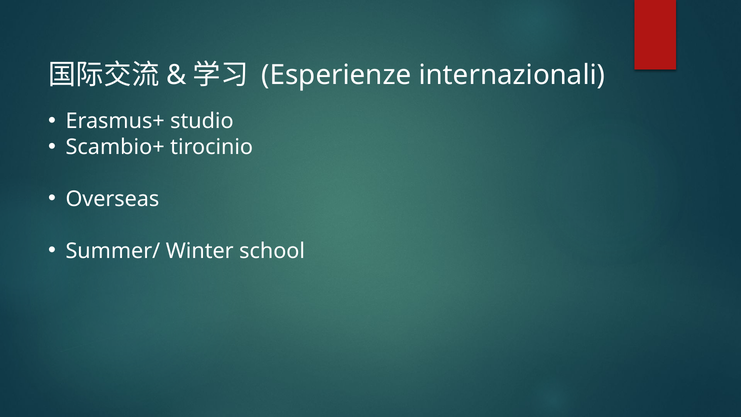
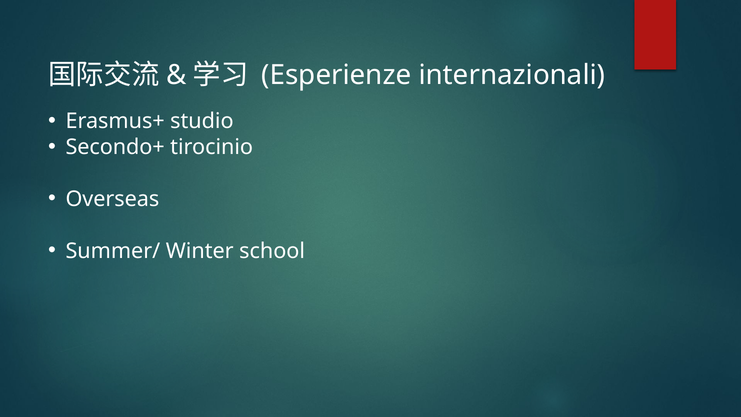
Scambio+: Scambio+ -> Secondo+
